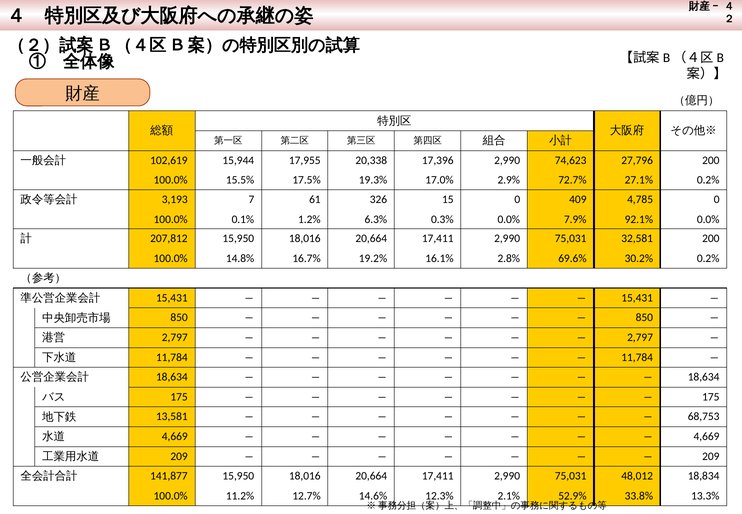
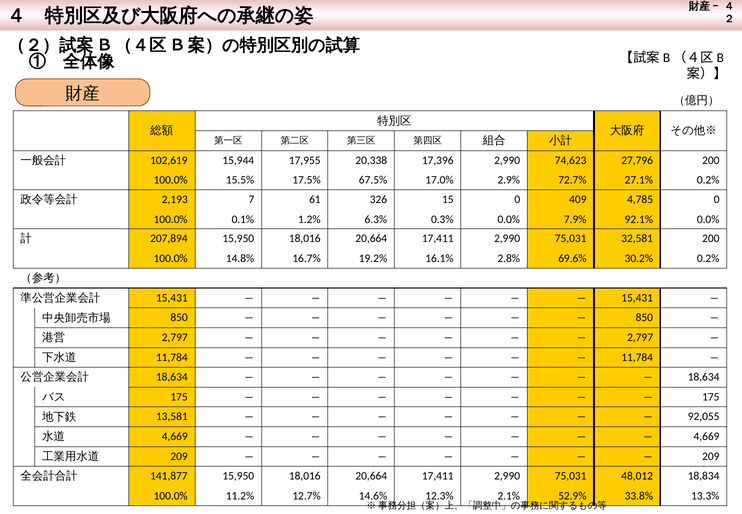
19.3%: 19.3% -> 67.5%
3,193: 3,193 -> 2,193
207,812: 207,812 -> 207,894
68,753: 68,753 -> 92,055
